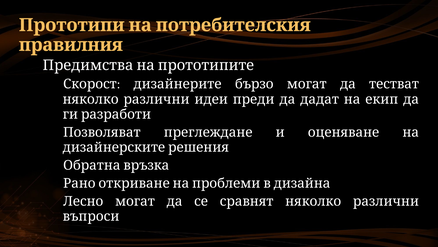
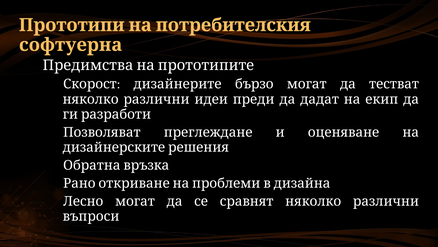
правилния: правилния -> софтуерна
